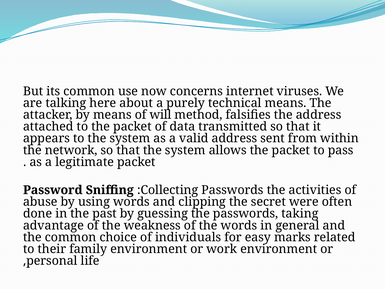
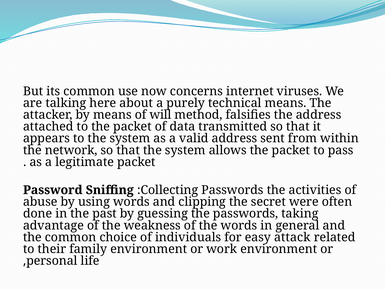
marks: marks -> attack
